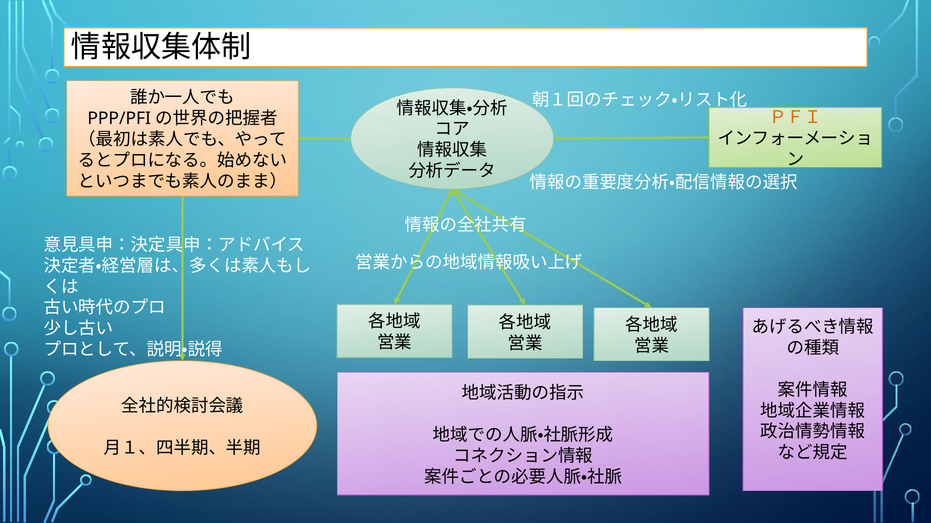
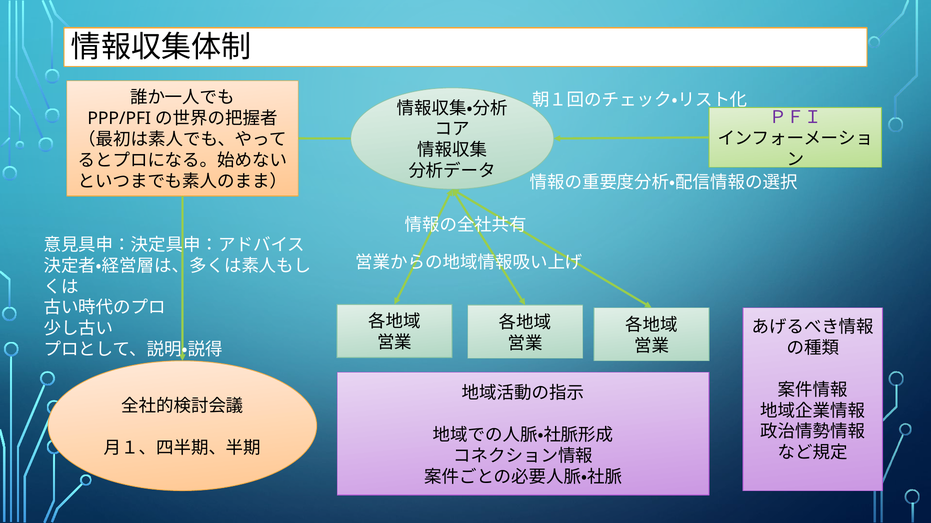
ＰＦＩ colour: orange -> purple
